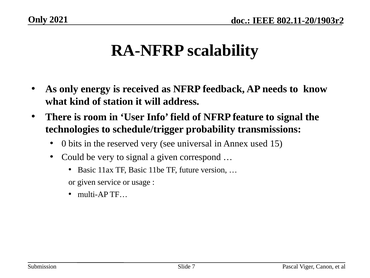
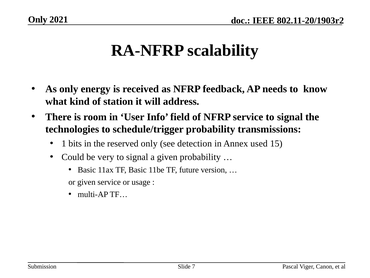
NFRP feature: feature -> service
0: 0 -> 1
reserved very: very -> only
universal: universal -> detection
given correspond: correspond -> probability
